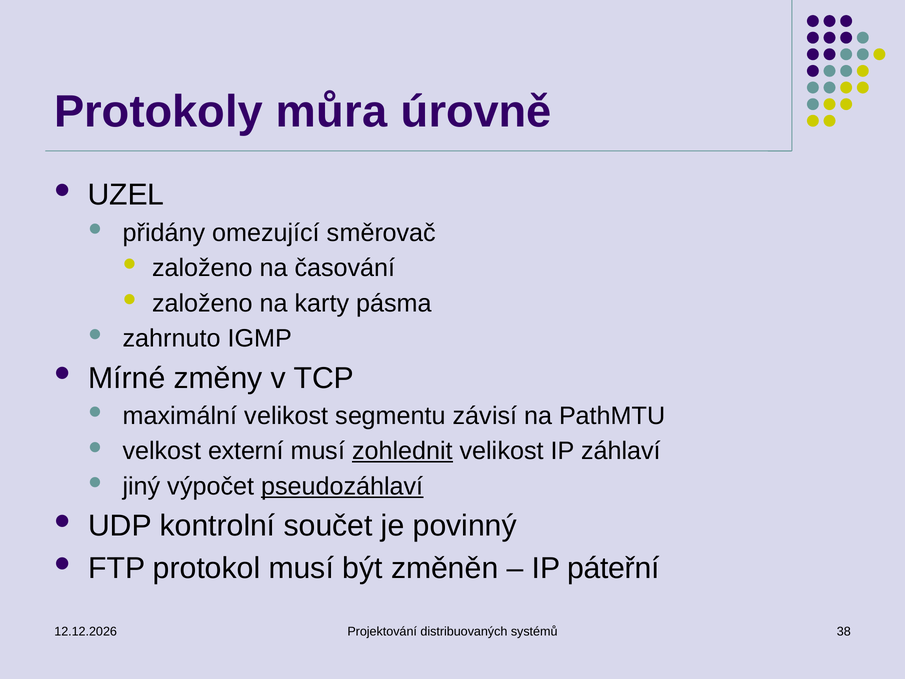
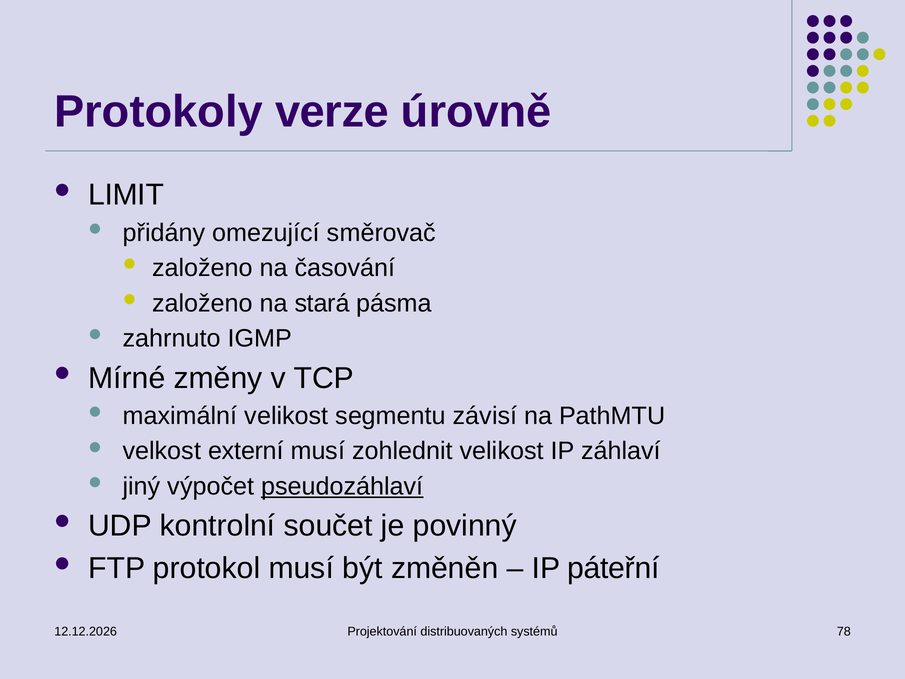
můra: můra -> verze
UZEL: UZEL -> LIMIT
karty: karty -> stará
zohlednit underline: present -> none
38: 38 -> 78
